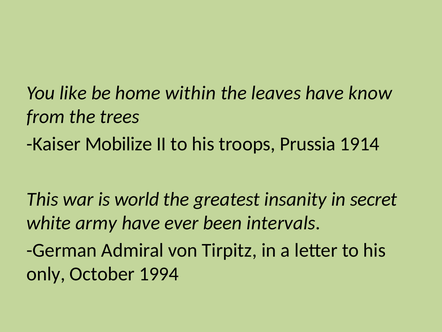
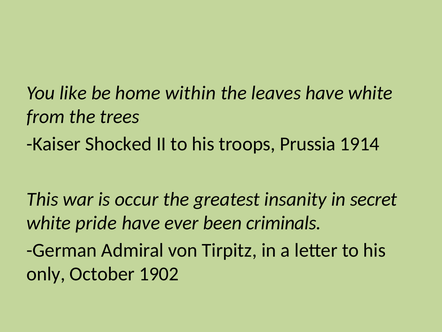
have know: know -> white
Mobilize: Mobilize -> Shocked
world: world -> occur
army: army -> pride
intervals: intervals -> criminals
1994: 1994 -> 1902
